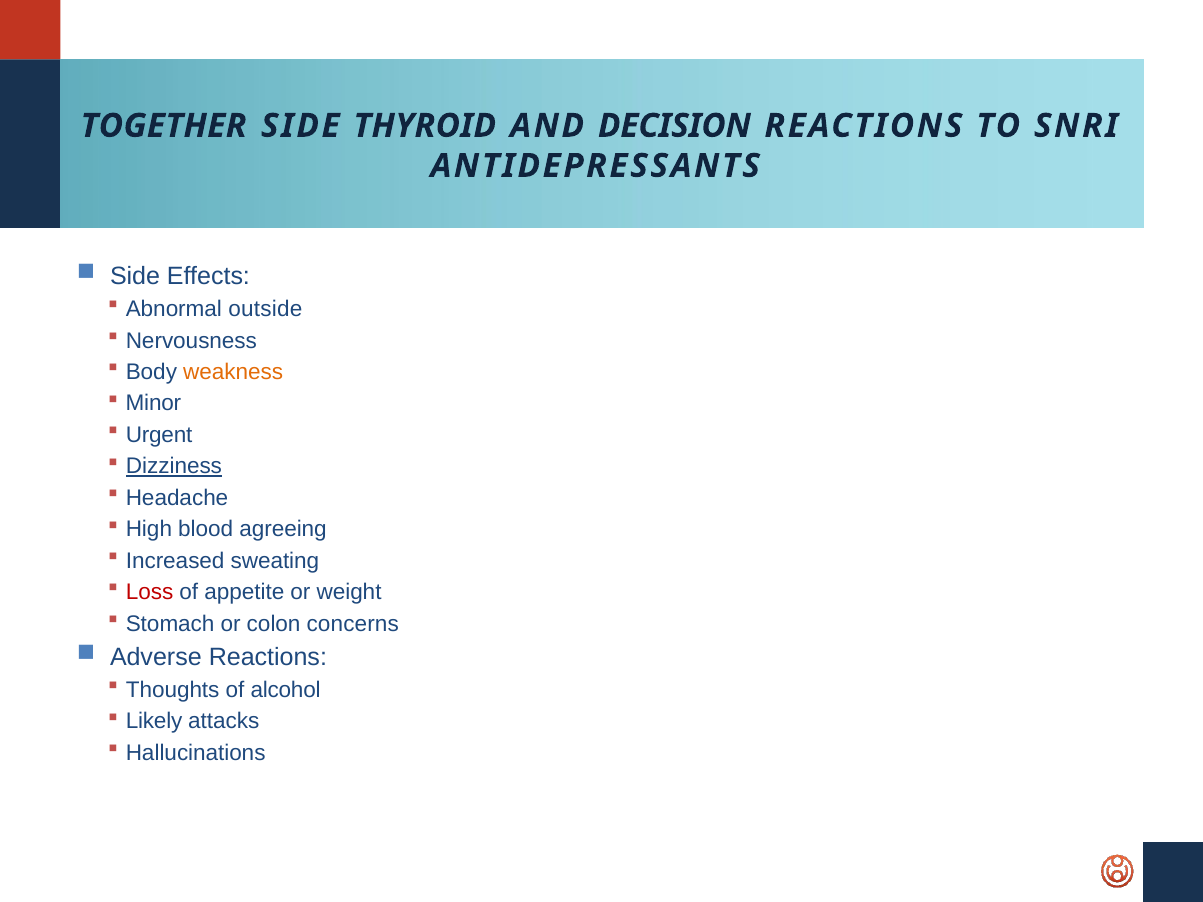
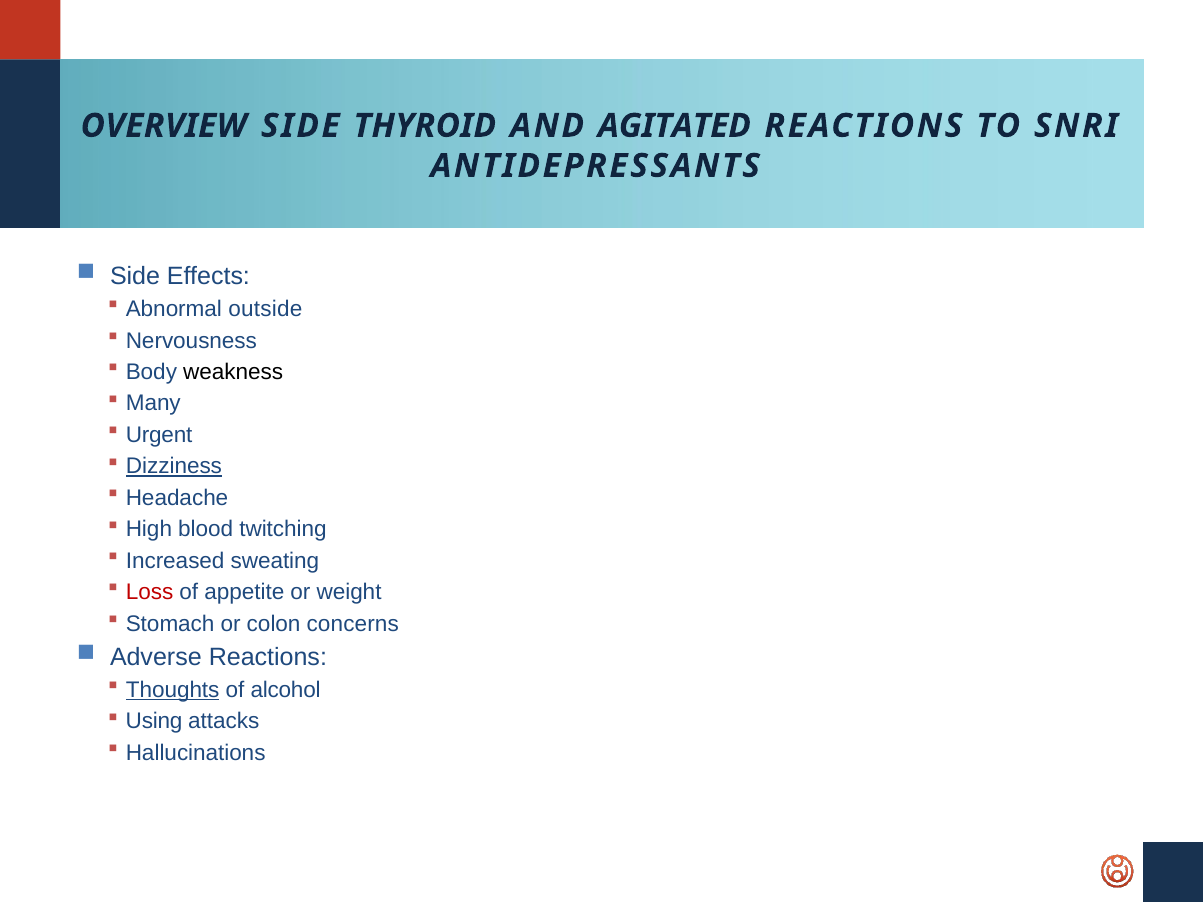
TOGETHER: TOGETHER -> OVERVIEW
DECISION: DECISION -> AGITATED
weakness colour: orange -> black
Minor: Minor -> Many
agreeing: agreeing -> twitching
Thoughts underline: none -> present
Likely: Likely -> Using
